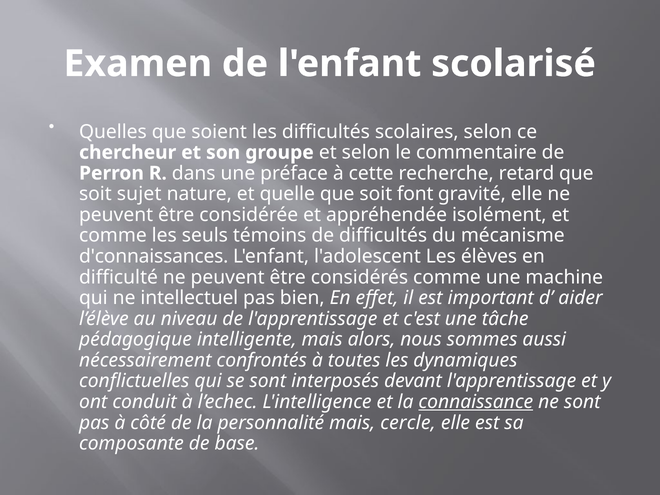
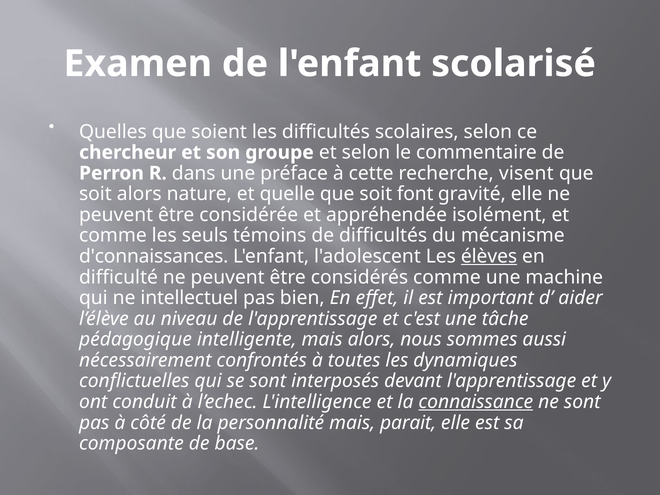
retard: retard -> visent
soit sujet: sujet -> alors
élèves underline: none -> present
cercle: cercle -> parait
